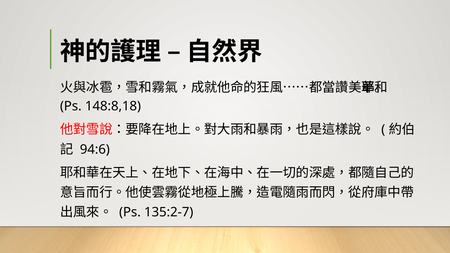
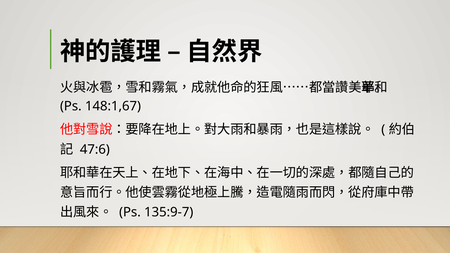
148:8,18: 148:8,18 -> 148:1,67
94:6: 94:6 -> 47:6
135:2-7: 135:2-7 -> 135:9-7
